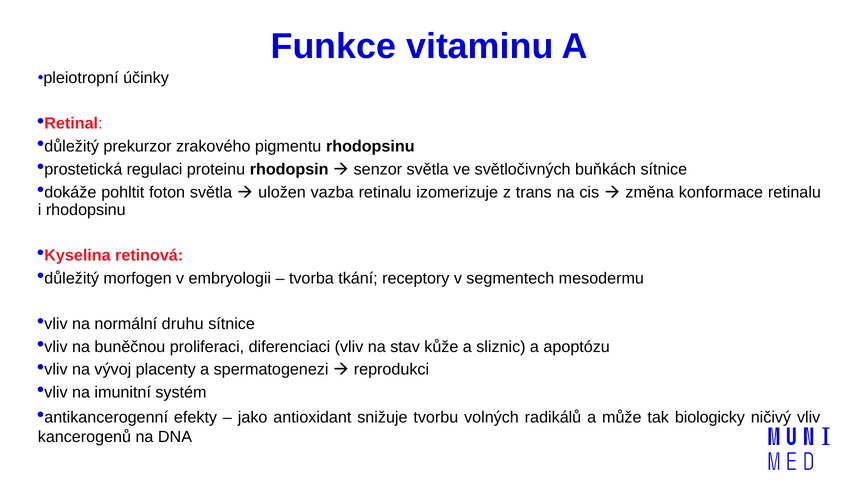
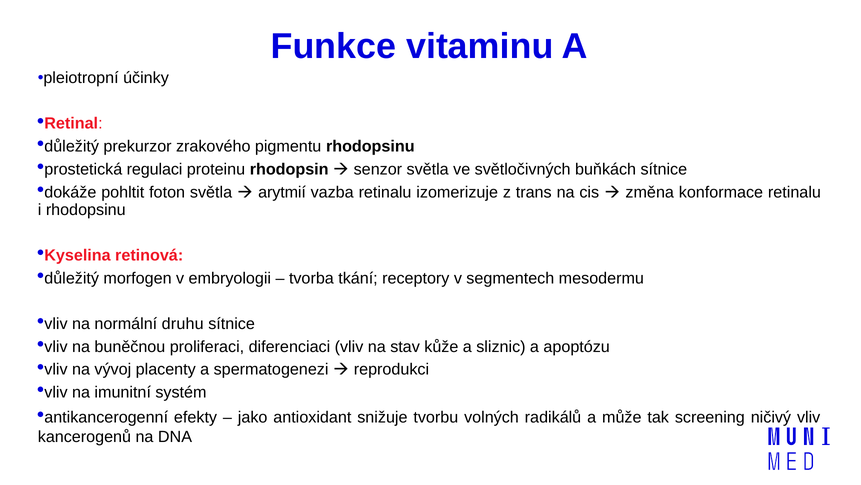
uložen: uložen -> arytmií
biologicky: biologicky -> screening
